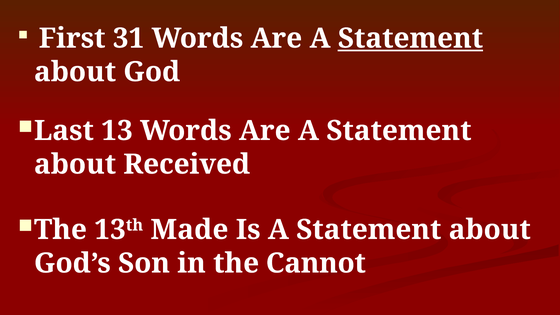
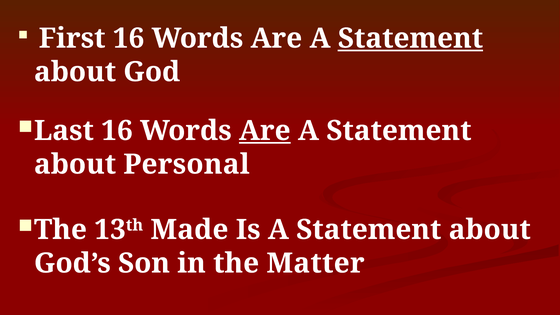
First 31: 31 -> 16
Last 13: 13 -> 16
Are at (265, 131) underline: none -> present
Received: Received -> Personal
Cannot: Cannot -> Matter
